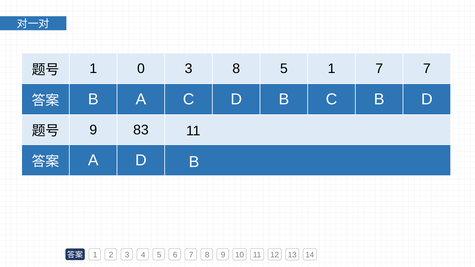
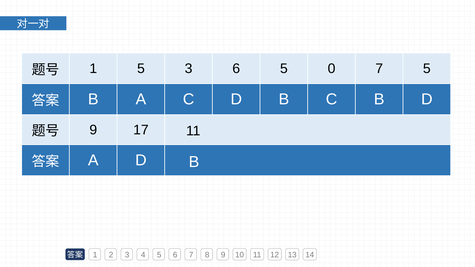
1 0: 0 -> 5
3 8: 8 -> 6
5 1: 1 -> 0
7 7: 7 -> 5
83: 83 -> 17
